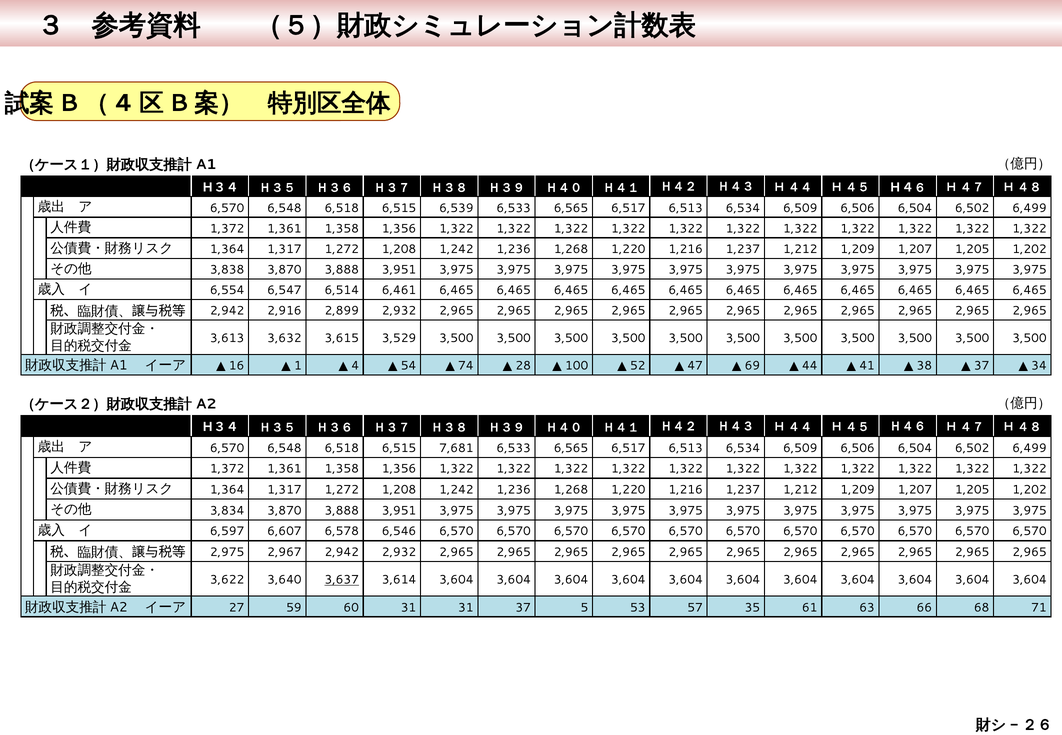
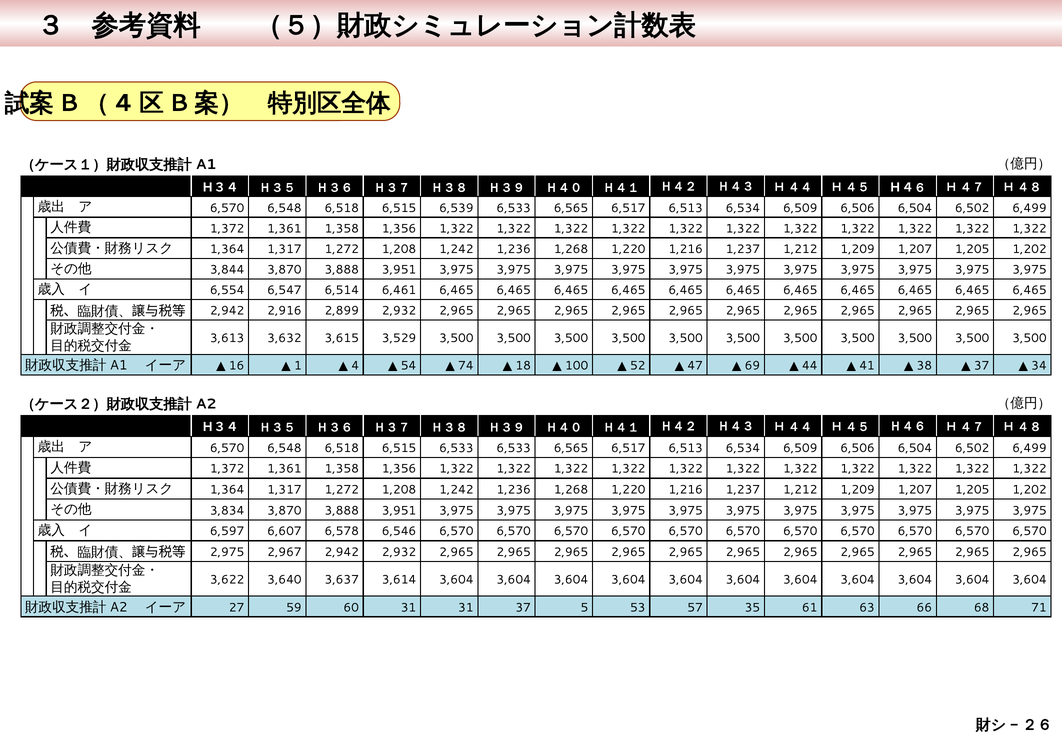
3,838: 3,838 -> 3,844
28: 28 -> 18
6,515 7,681: 7,681 -> 6,533
3,637 underline: present -> none
